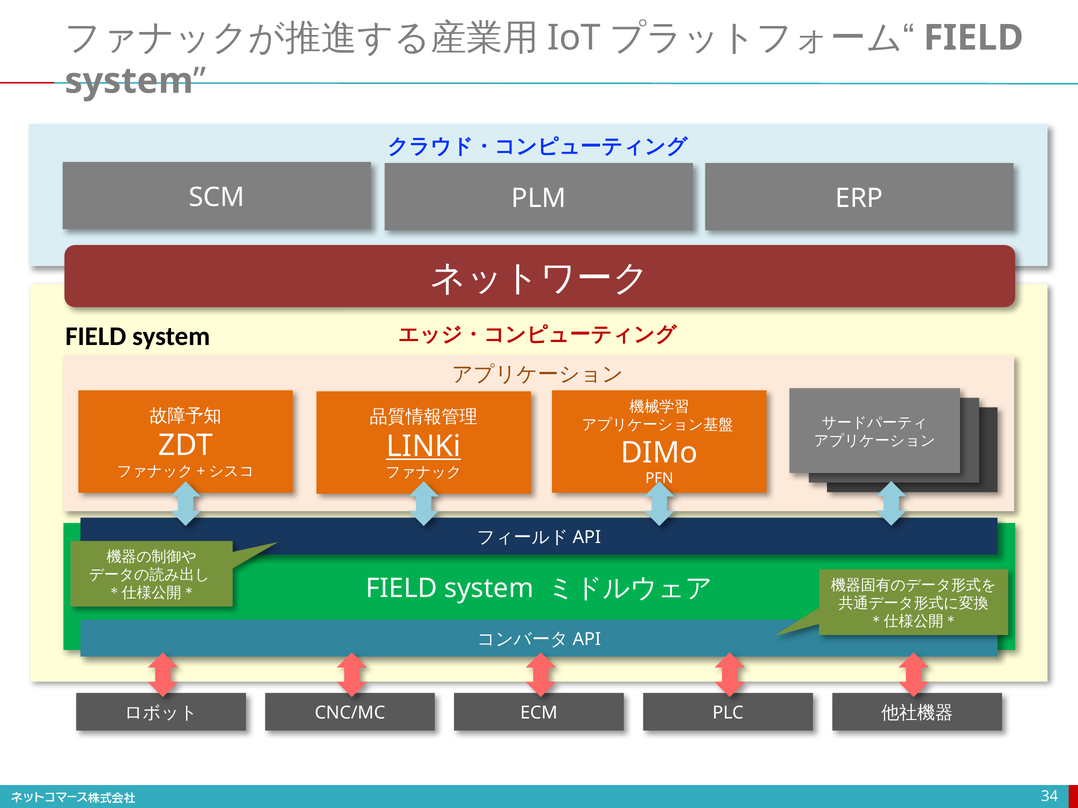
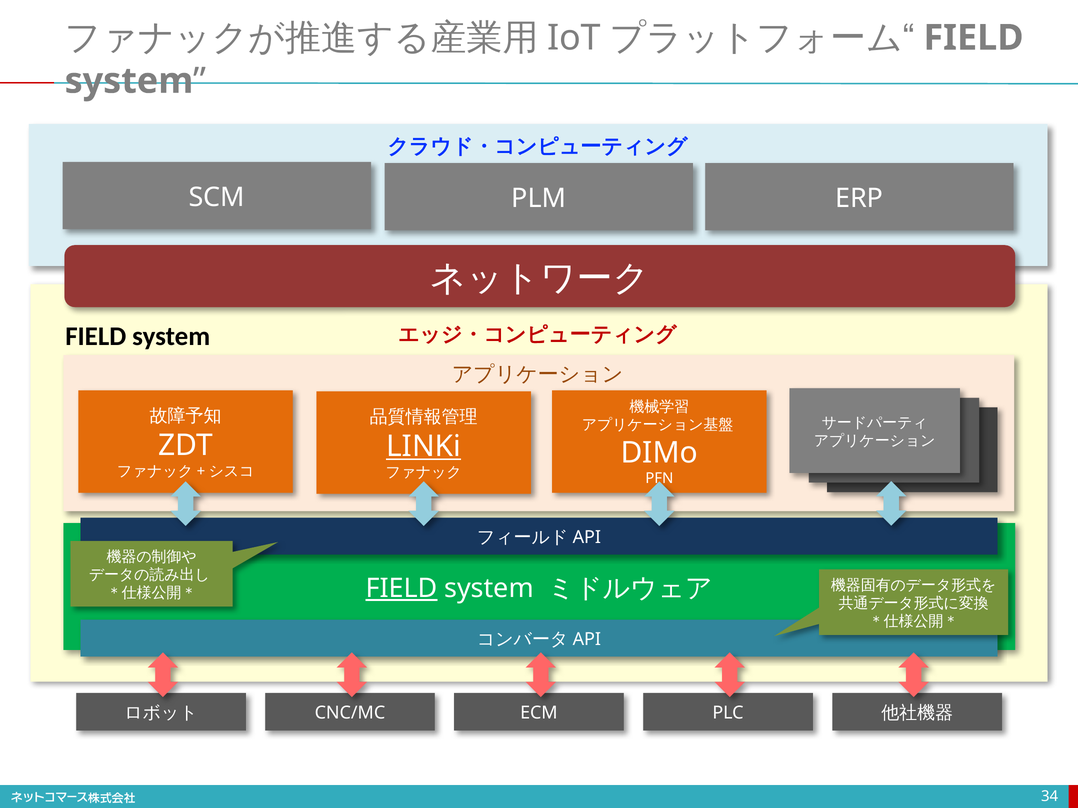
FIELD at (401, 589) underline: none -> present
